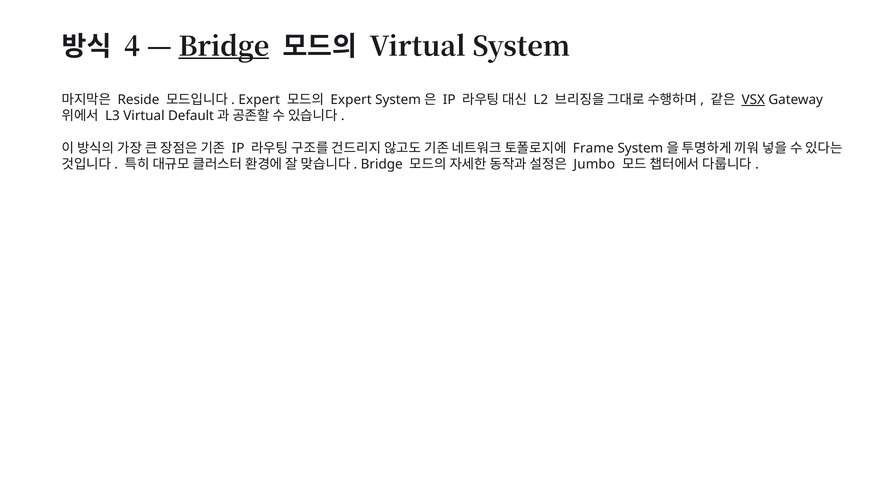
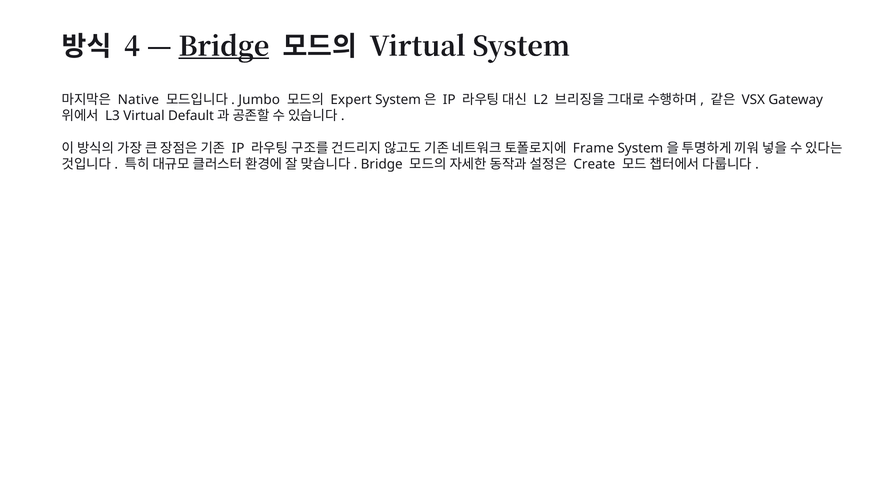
Reside: Reside -> Native
Expert at (259, 100): Expert -> Jumbo
VSX underline: present -> none
Jumbo: Jumbo -> Create
